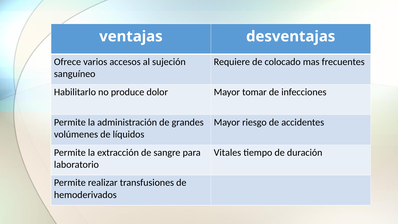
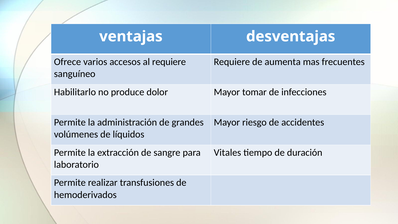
al sujeción: sujeción -> requiere
colocado: colocado -> aumenta
